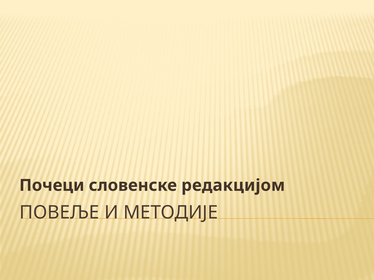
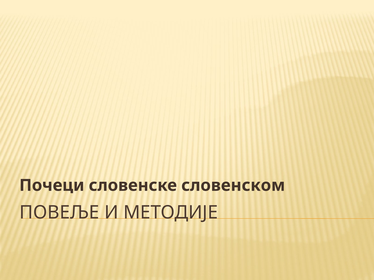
редакцијом: редакцијом -> словенском
